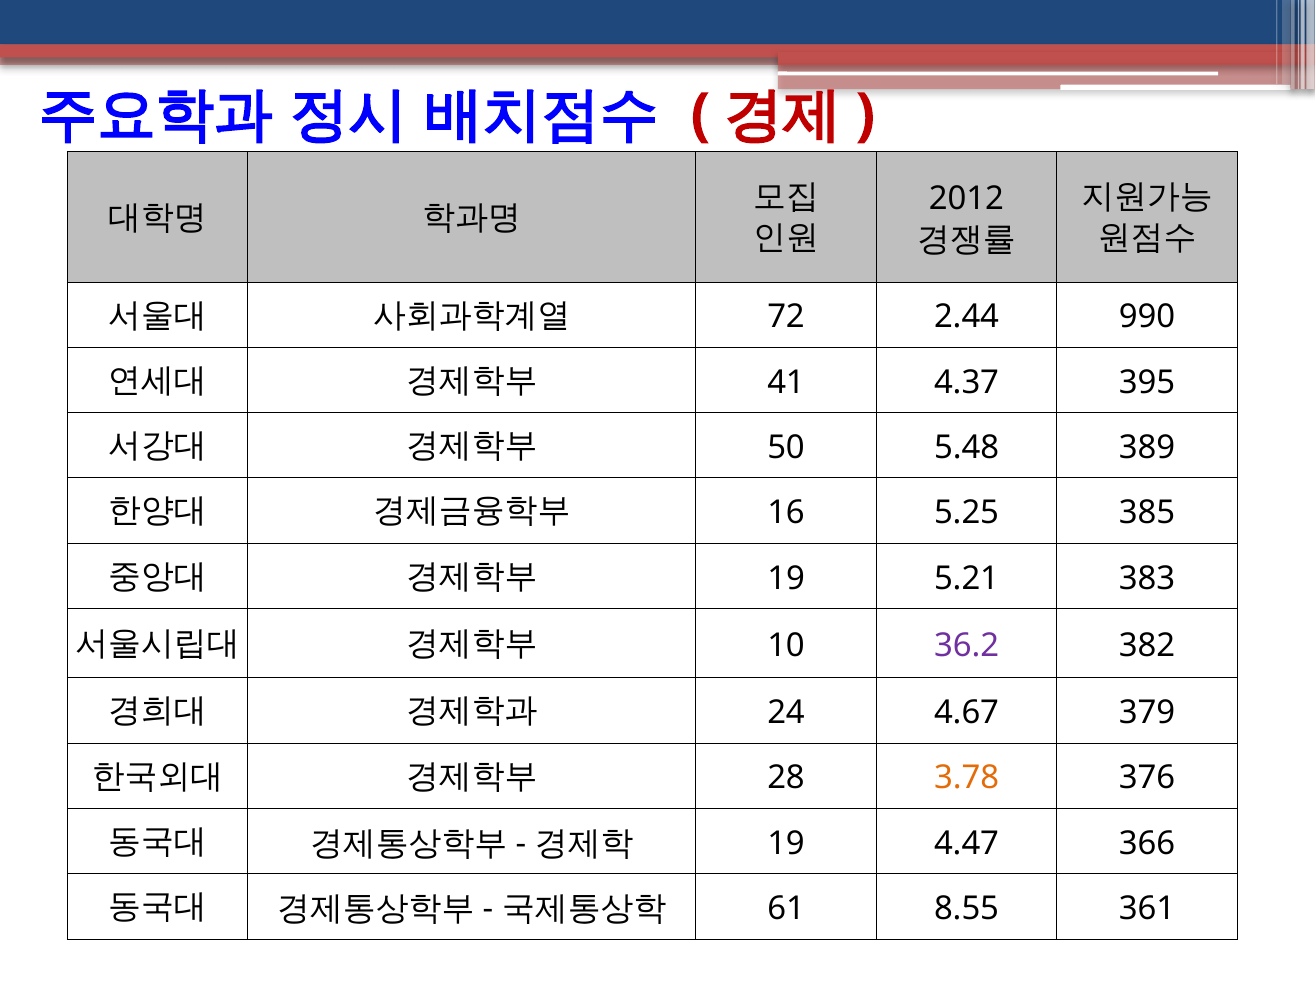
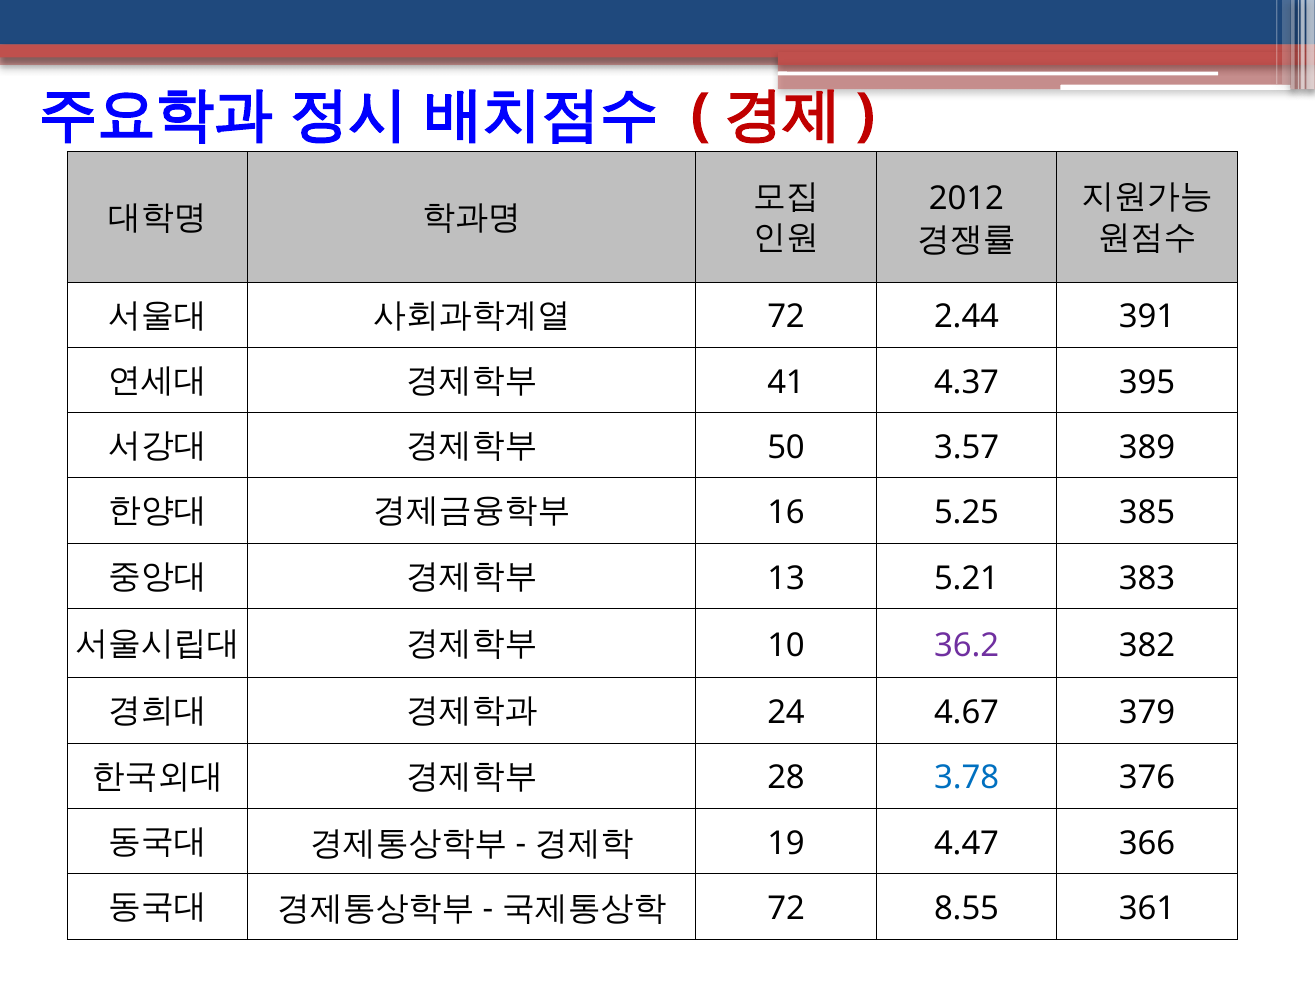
990: 990 -> 391
5.48: 5.48 -> 3.57
19 at (786, 578): 19 -> 13
3.78 colour: orange -> blue
61 at (786, 908): 61 -> 72
